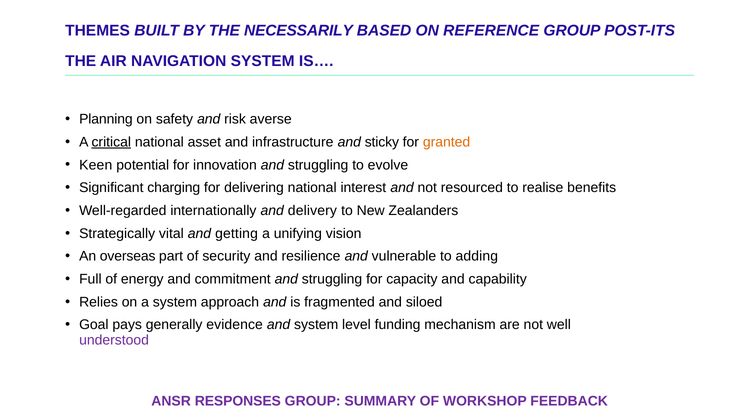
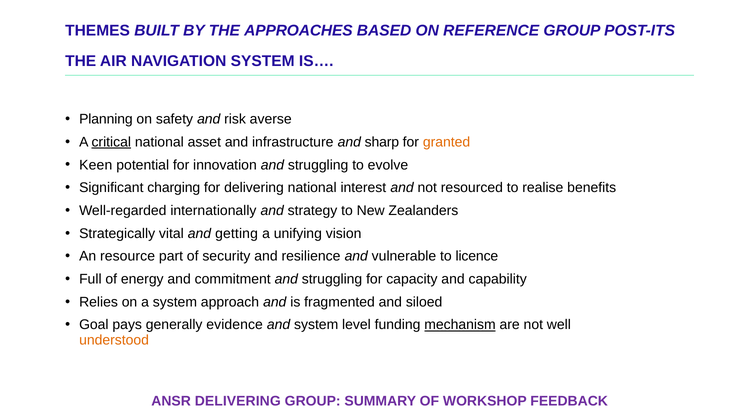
NECESSARILY: NECESSARILY -> APPROACHES
sticky: sticky -> sharp
delivery: delivery -> strategy
overseas: overseas -> resource
adding: adding -> licence
mechanism underline: none -> present
understood colour: purple -> orange
RESPONSES at (238, 401): RESPONSES -> DELIVERING
